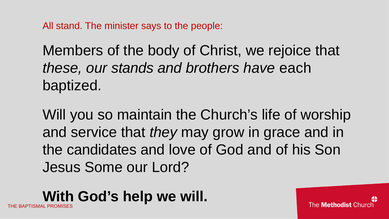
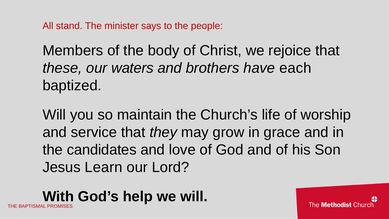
stands: stands -> waters
Some: Some -> Learn
